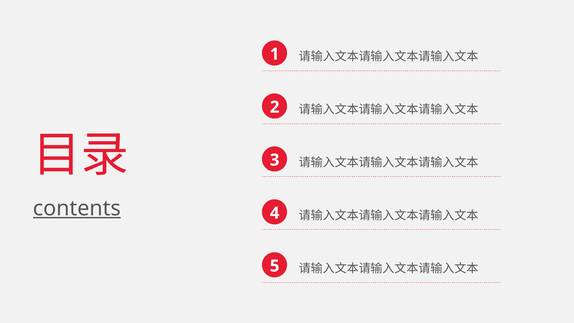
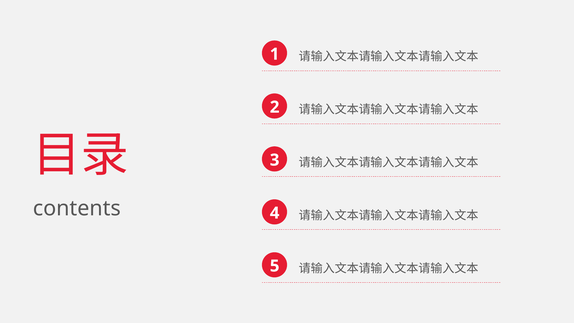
contents underline: present -> none
